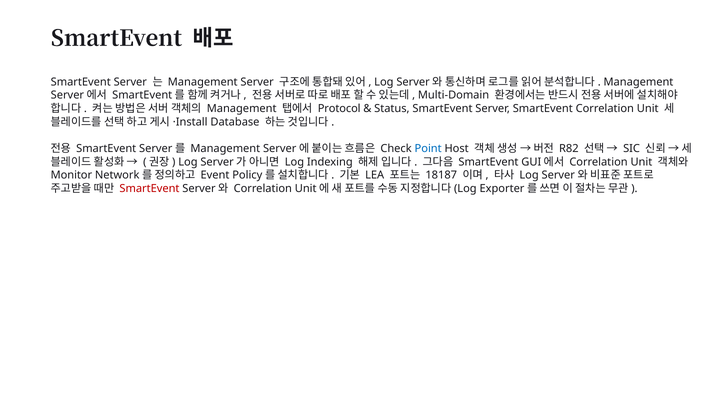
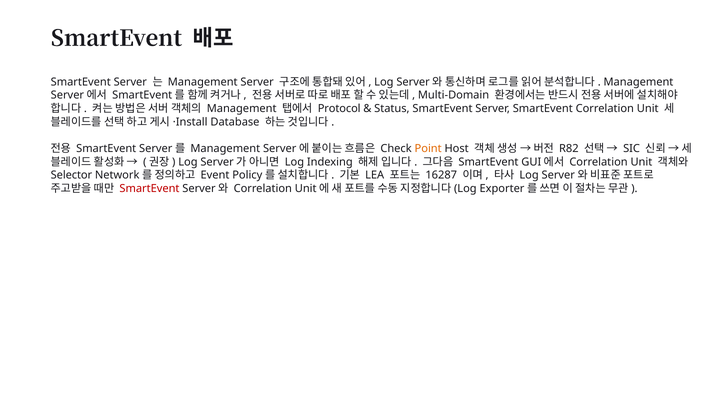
Point colour: blue -> orange
Monitor: Monitor -> Selector
18187: 18187 -> 16287
